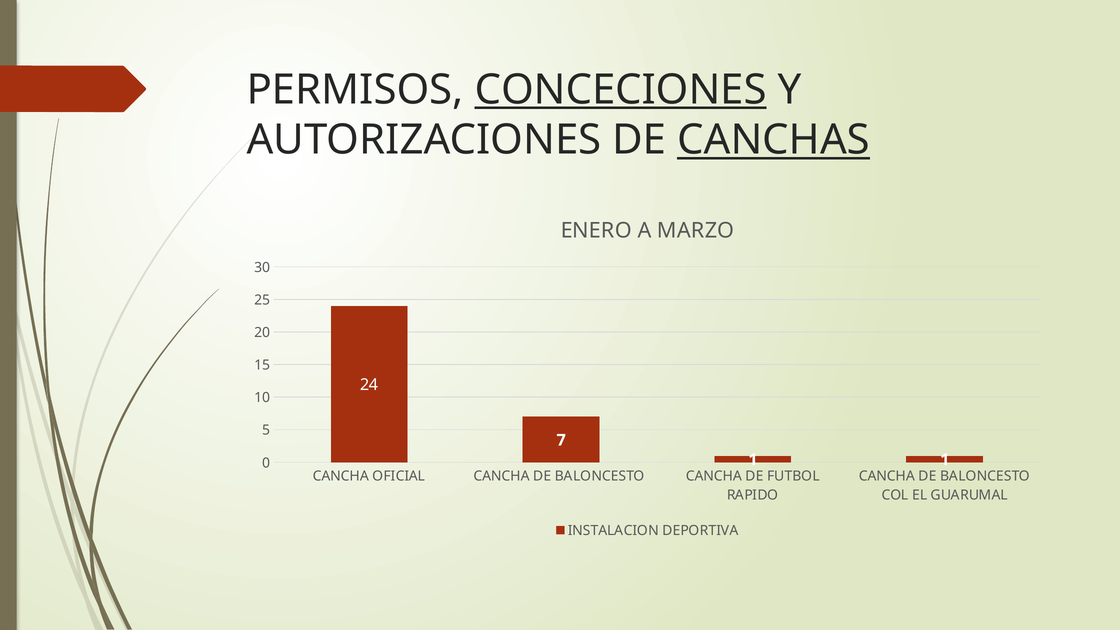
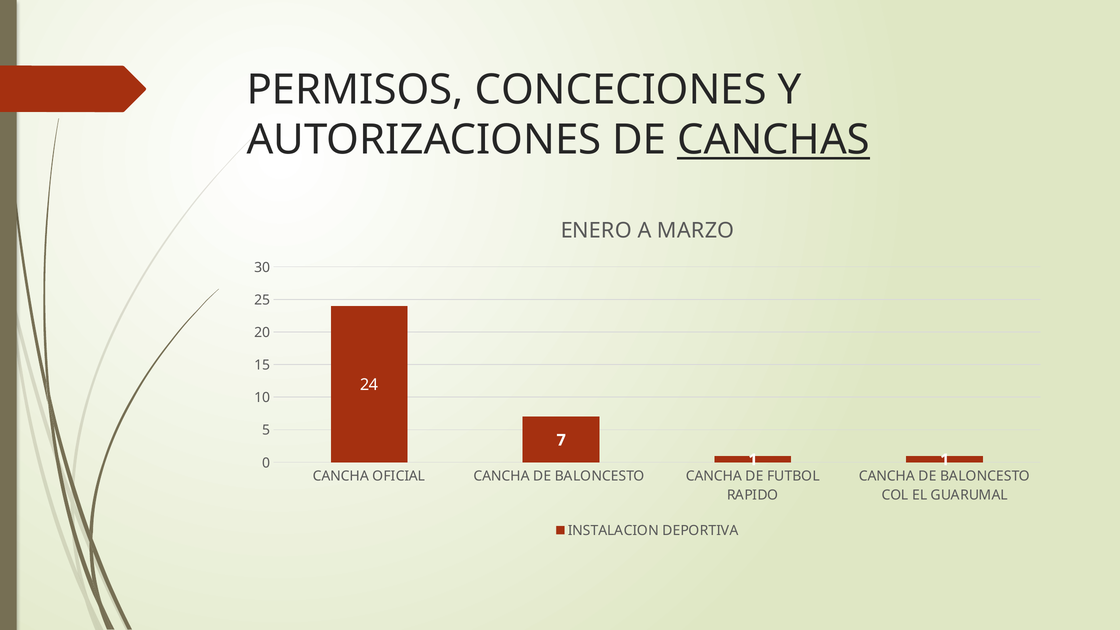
CONCECIONES underline: present -> none
